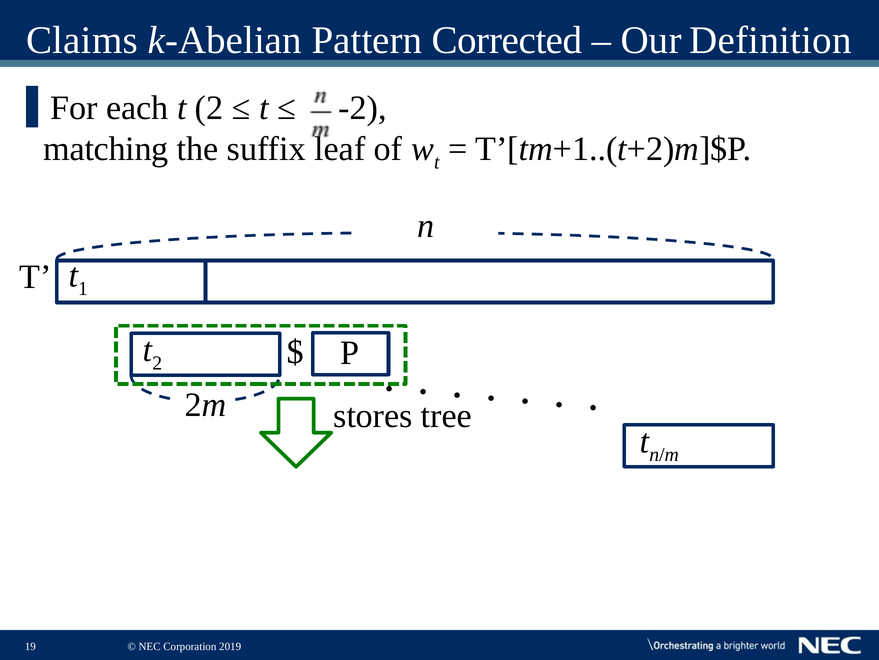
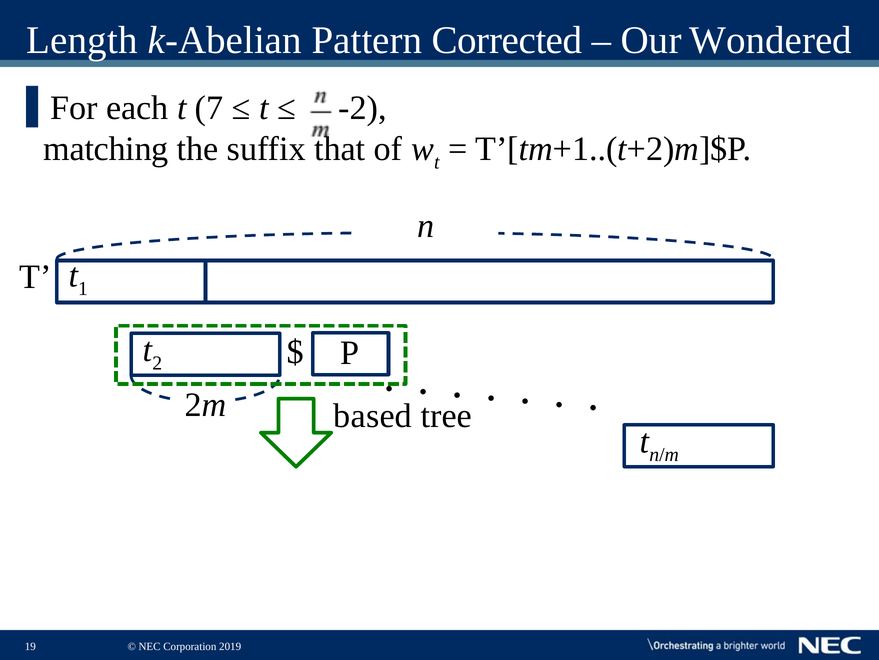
Claims: Claims -> Length
Definition: Definition -> Wondered
each t 2: 2 -> 7
leaf: leaf -> that
stores: stores -> based
